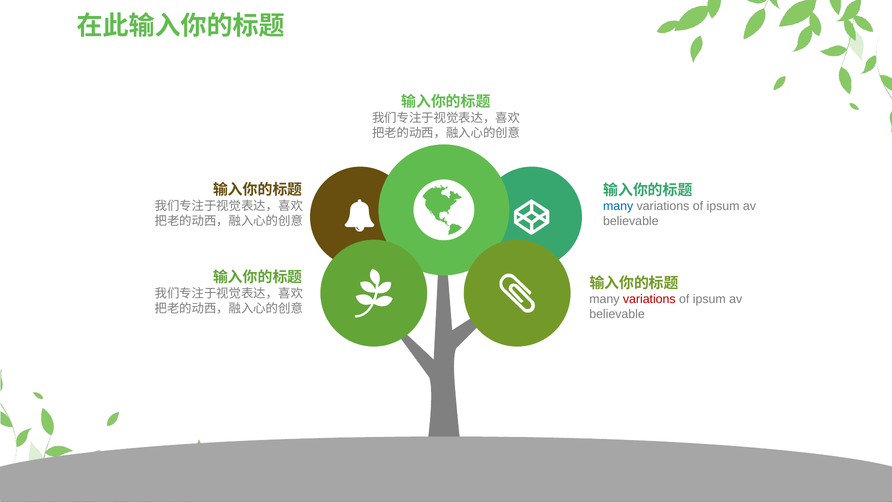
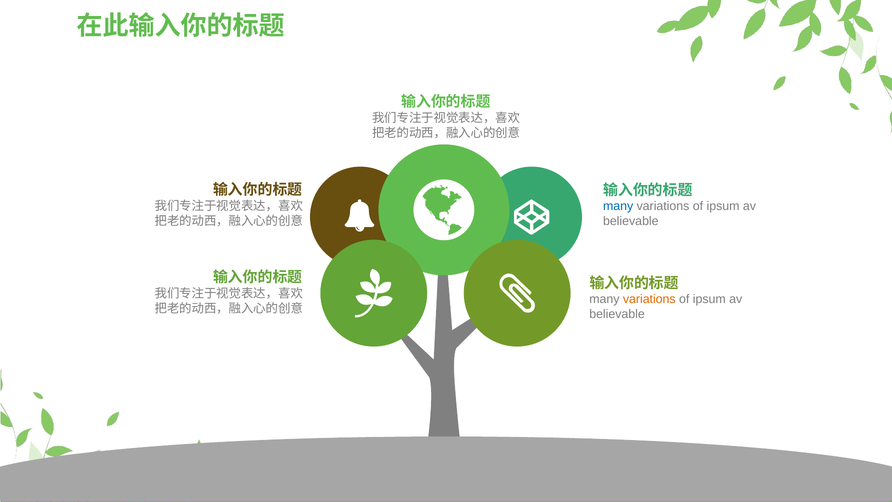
variations at (649, 299) colour: red -> orange
